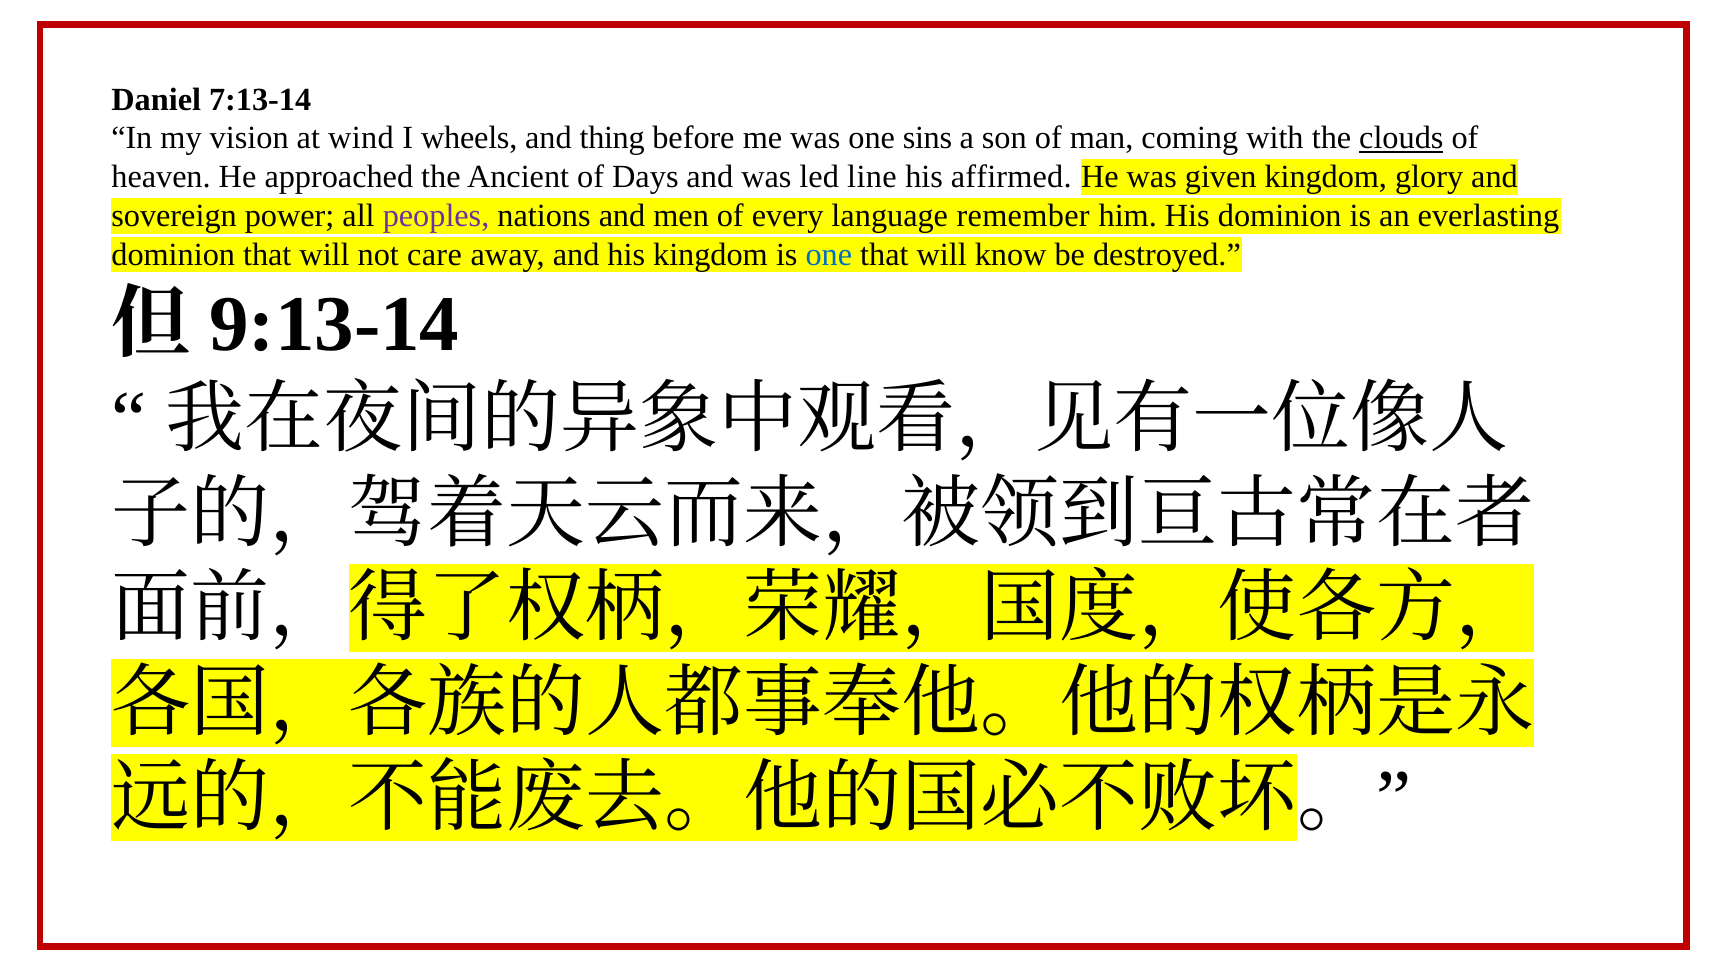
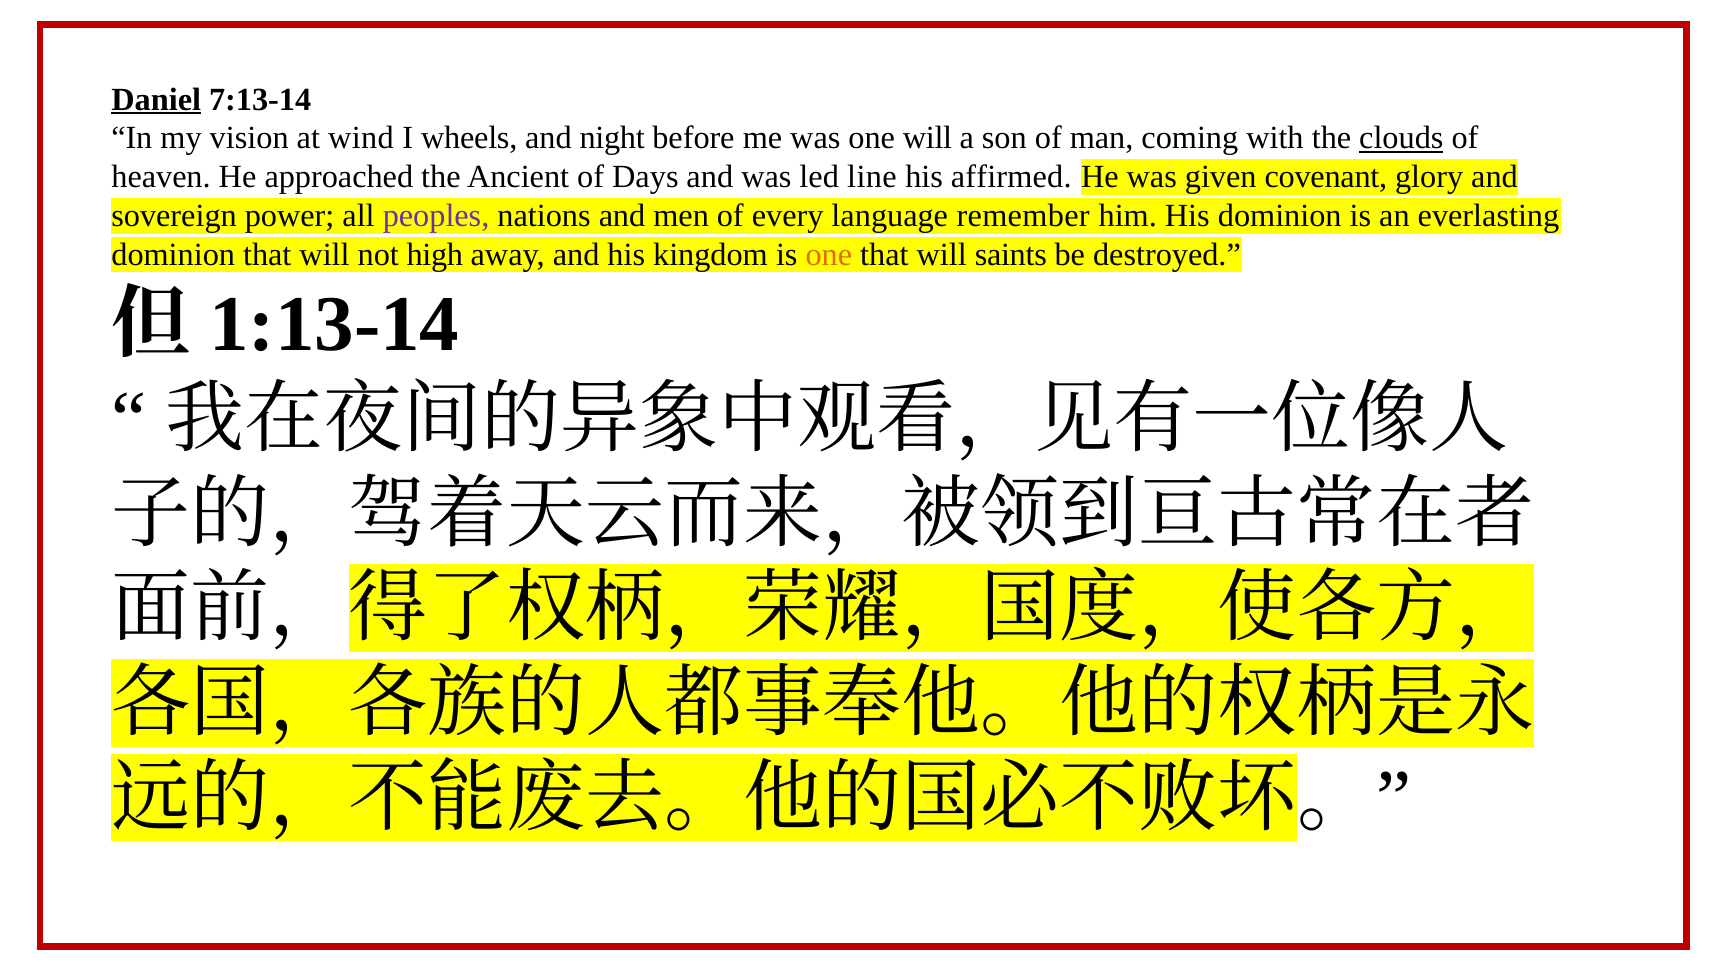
Daniel underline: none -> present
thing: thing -> night
one sins: sins -> will
given kingdom: kingdom -> covenant
care: care -> high
one at (829, 255) colour: blue -> orange
know: know -> saints
9:13-14: 9:13-14 -> 1:13-14
